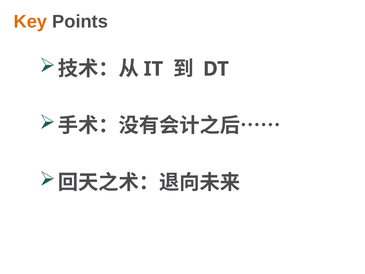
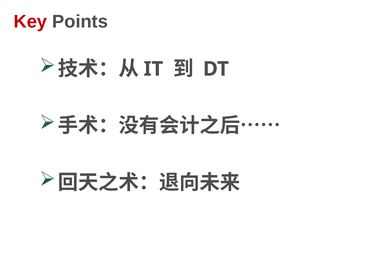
Key colour: orange -> red
